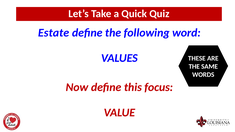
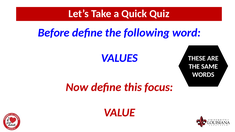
Estate: Estate -> Before
